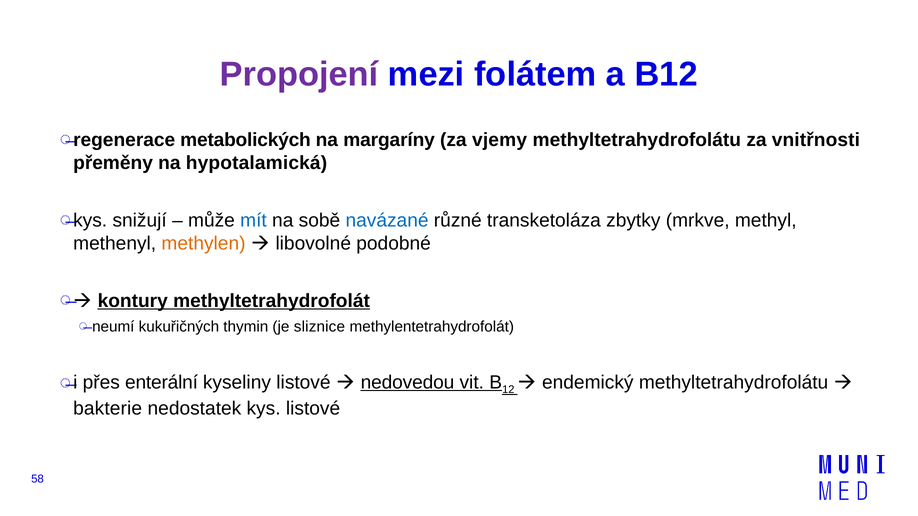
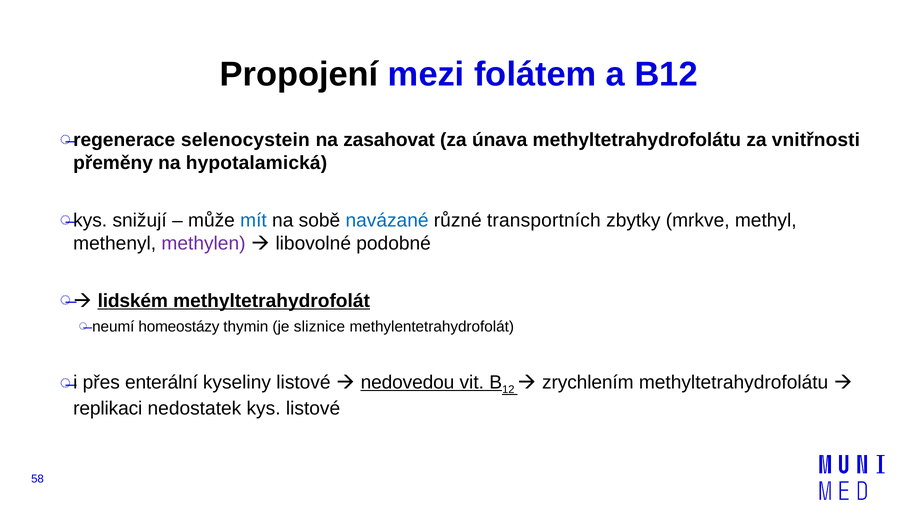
Propojení colour: purple -> black
metabolických: metabolických -> selenocystein
margaríny: margaríny -> zasahovat
vjemy: vjemy -> únava
transketoláza: transketoláza -> transportních
methylen colour: orange -> purple
kontury: kontury -> lidském
kukuřičných: kukuřičných -> homeostázy
endemický: endemický -> zrychlením
bakterie: bakterie -> replikaci
